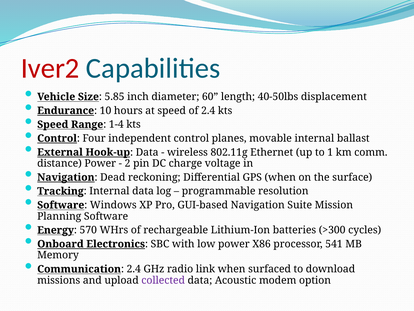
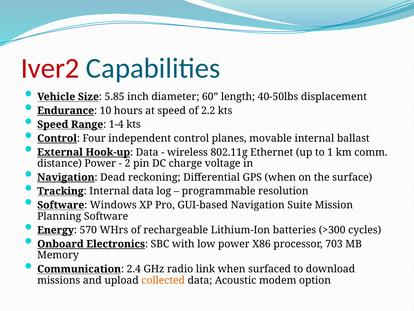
of 2.4: 2.4 -> 2.2
541: 541 -> 703
collected colour: purple -> orange
